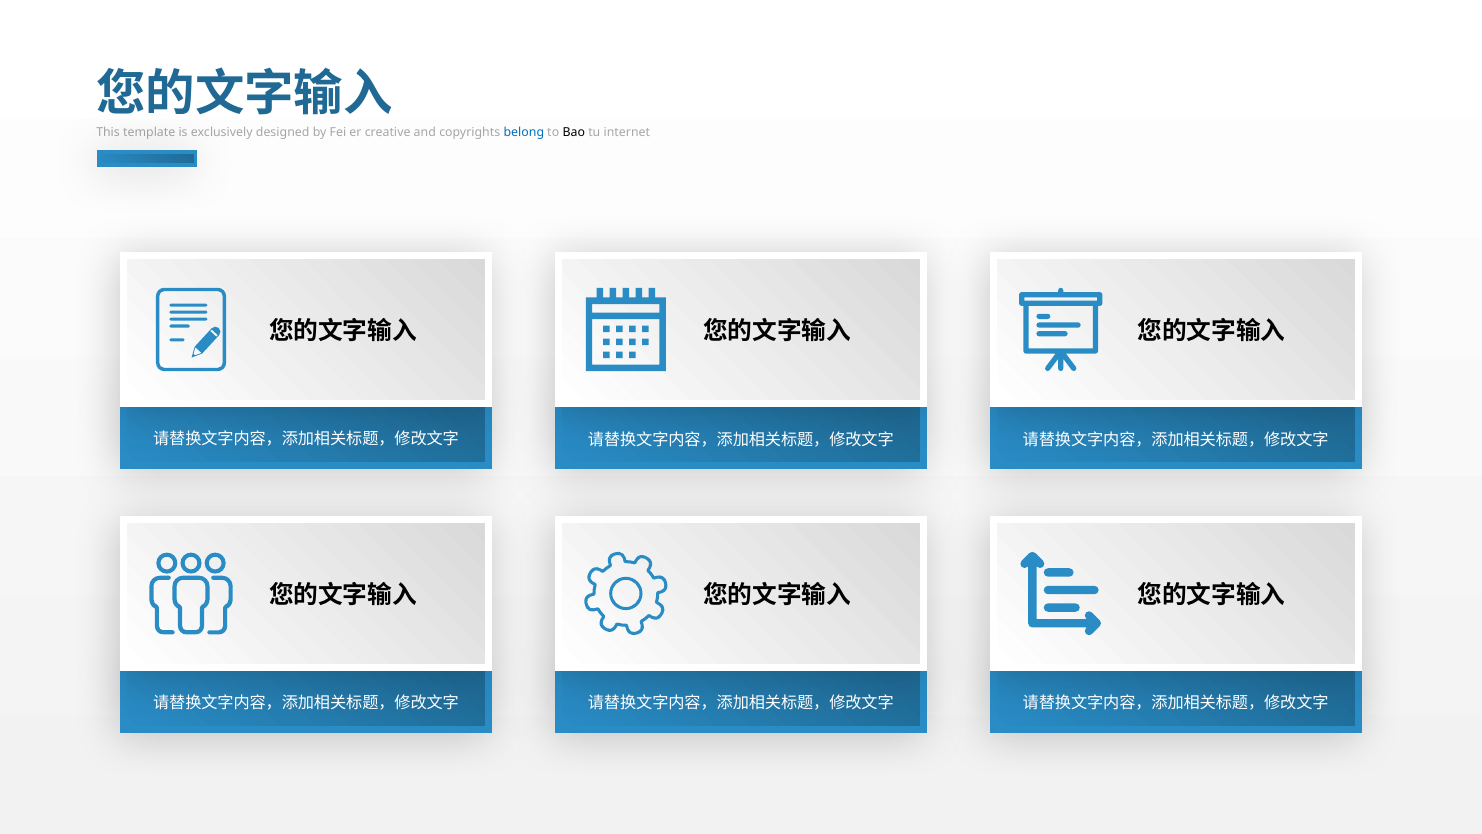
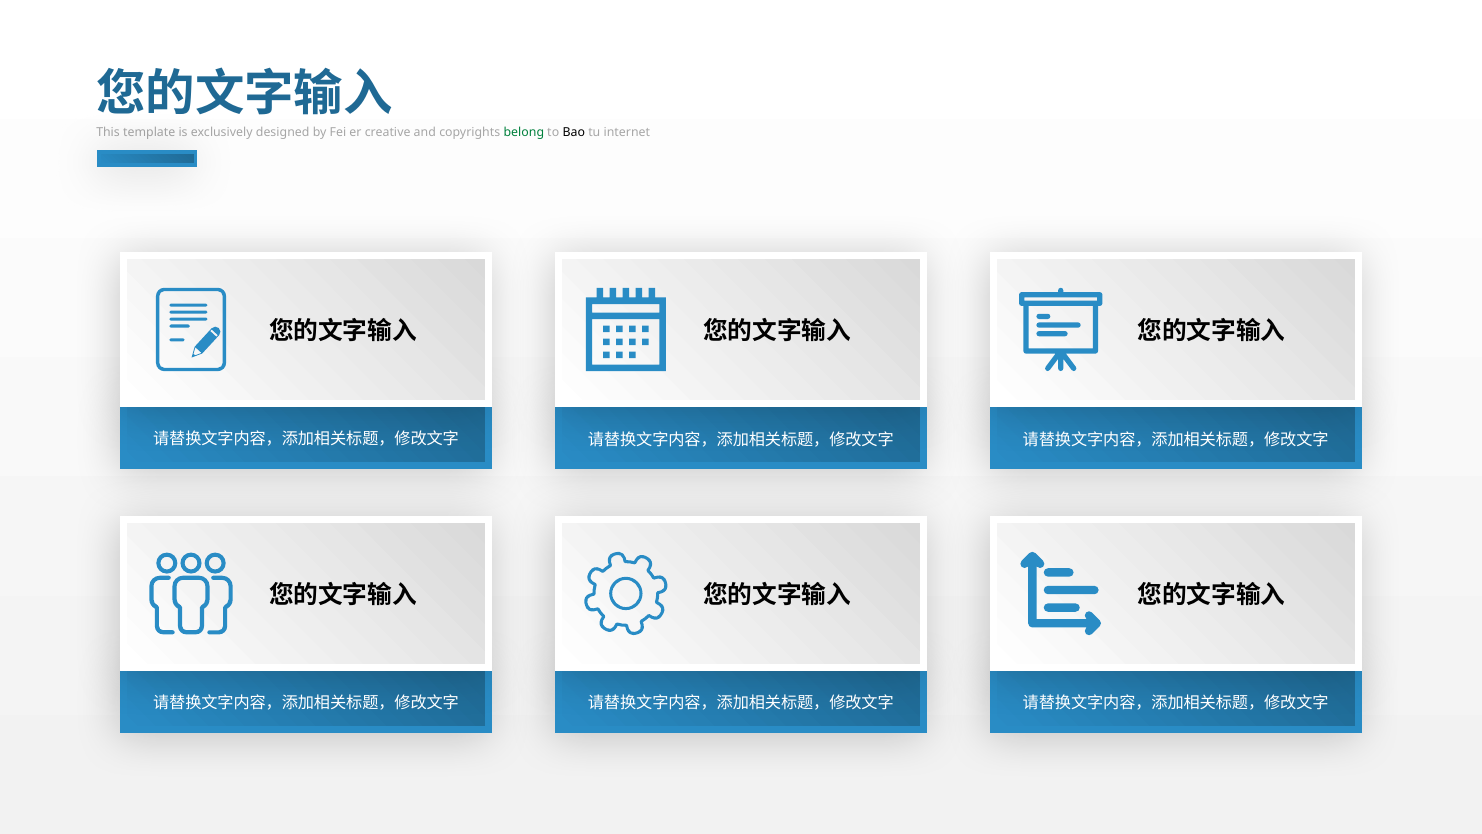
belong colour: blue -> green
